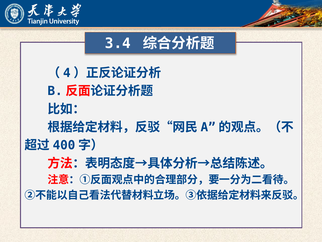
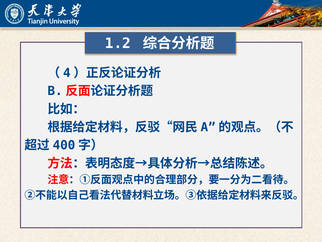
3.4: 3.4 -> 1.2
